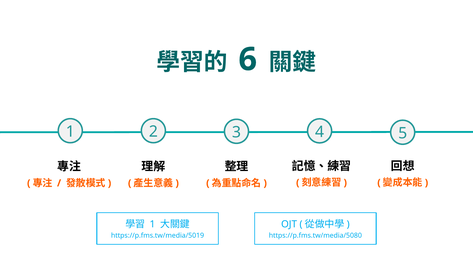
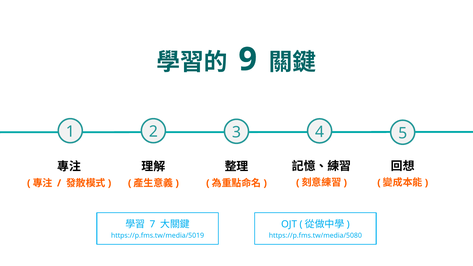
6: 6 -> 9
1 at (152, 224): 1 -> 7
